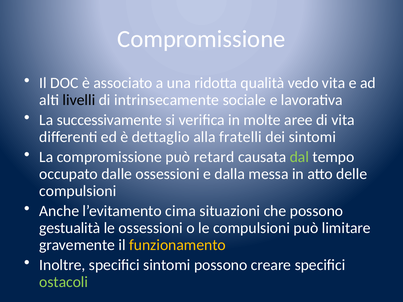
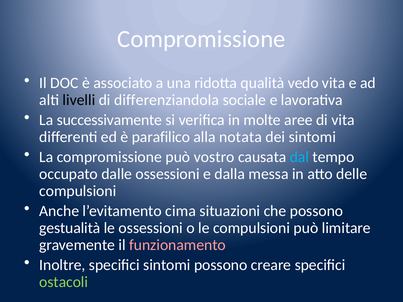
intrinsecamente: intrinsecamente -> differenziandola
dettaglio: dettaglio -> parafilico
fratelli: fratelli -> notata
retard: retard -> vostro
dal colour: light green -> light blue
funzionamento colour: yellow -> pink
